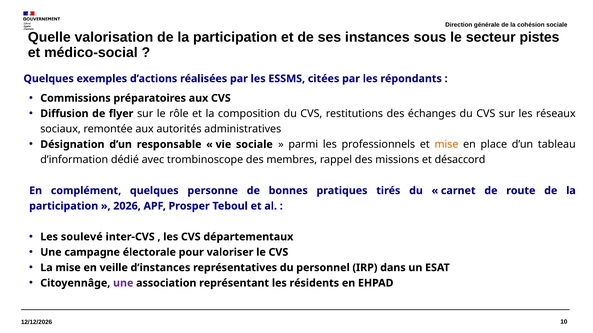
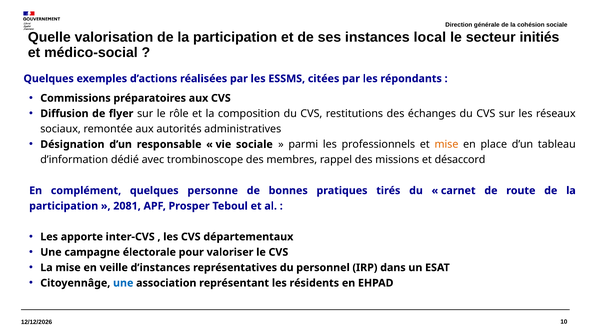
sous: sous -> local
pistes: pistes -> initiés
2026: 2026 -> 2081
soulevé: soulevé -> apporte
une at (123, 284) colour: purple -> blue
